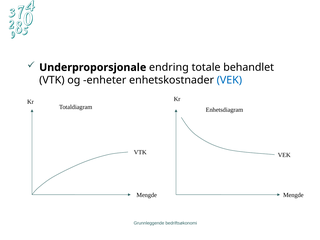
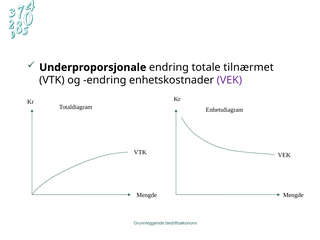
behandlet: behandlet -> tilnærmet
og enheter: enheter -> endring
VEK at (229, 80) colour: blue -> purple
